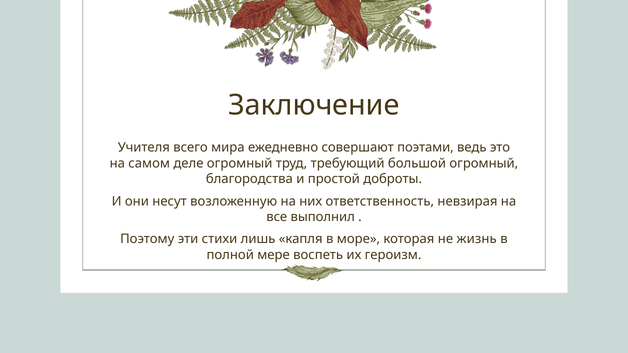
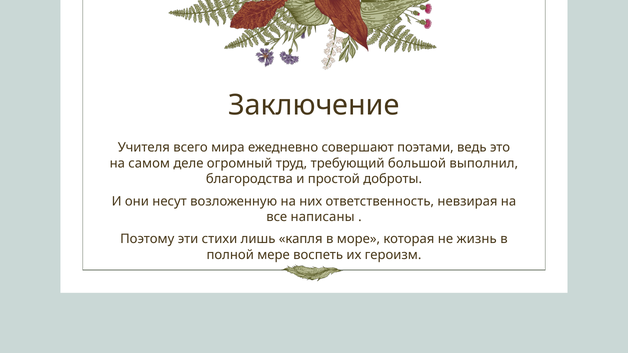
большой огромный: огромный -> выполнил
выполнил: выполнил -> написаны
